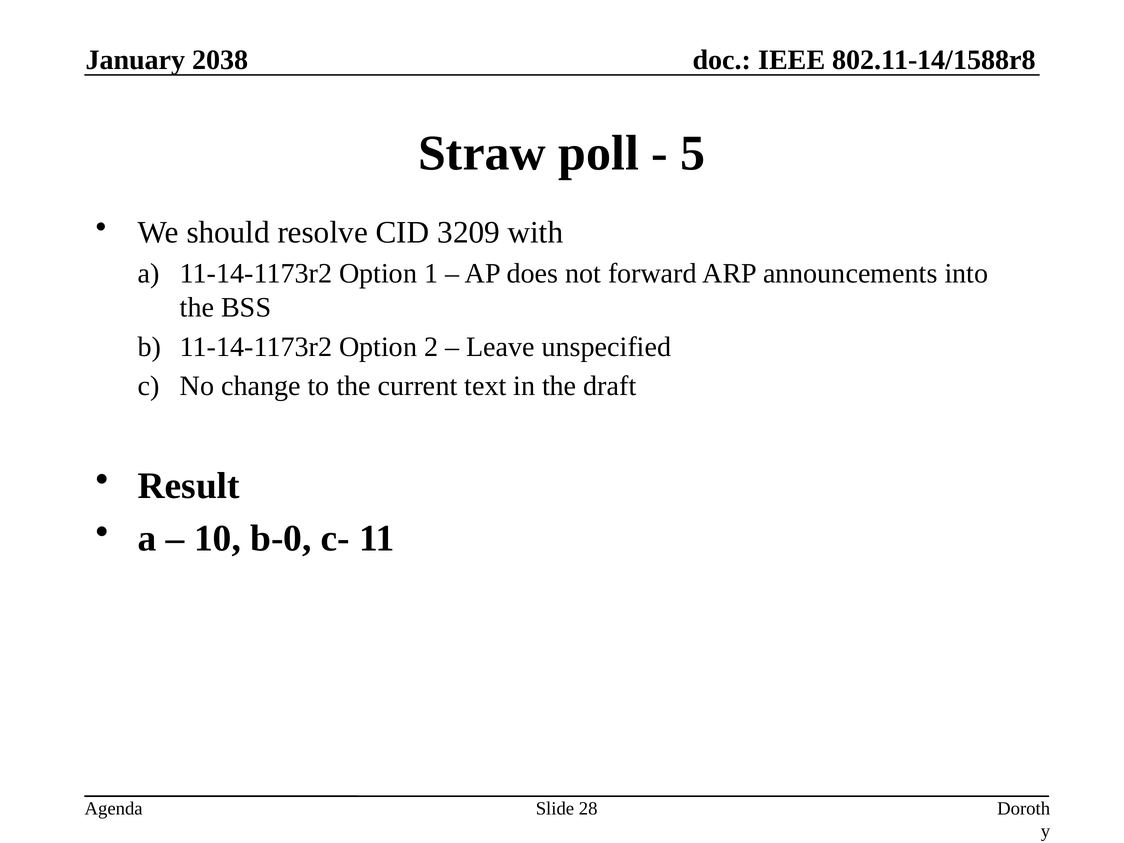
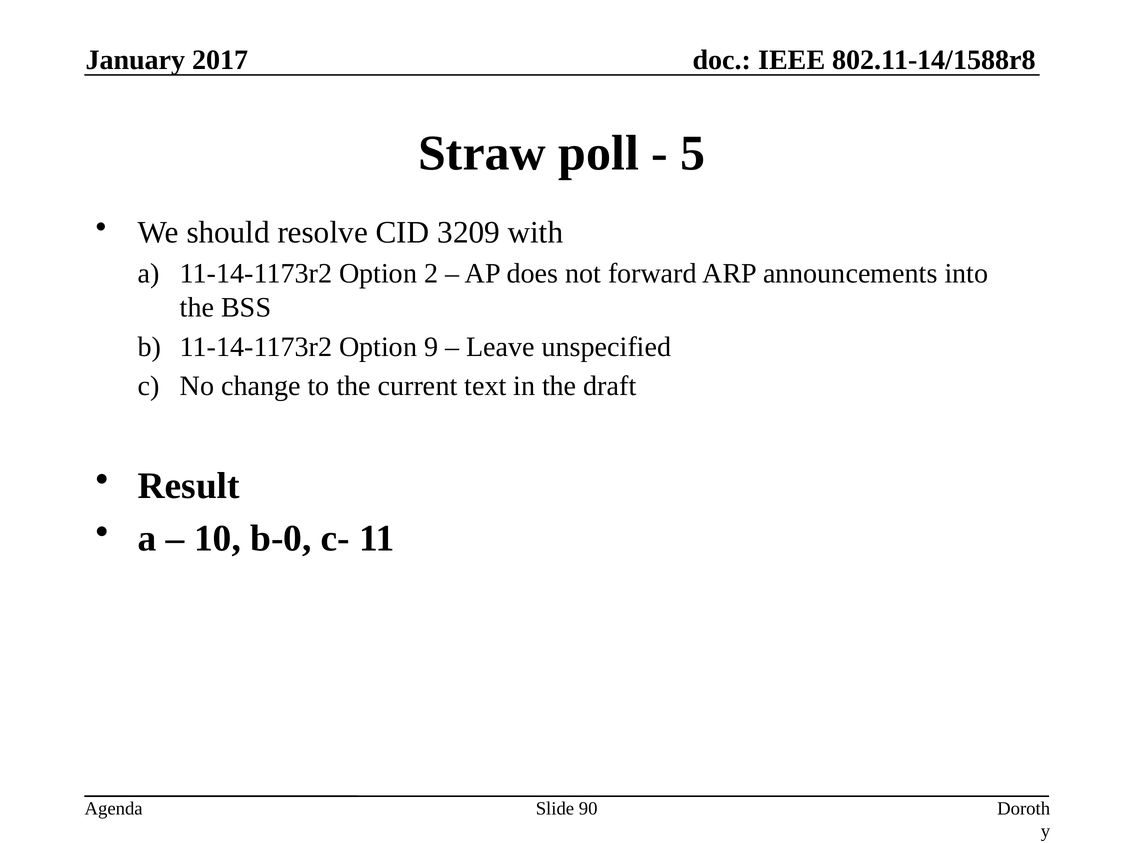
2038: 2038 -> 2017
1: 1 -> 2
2: 2 -> 9
28: 28 -> 90
